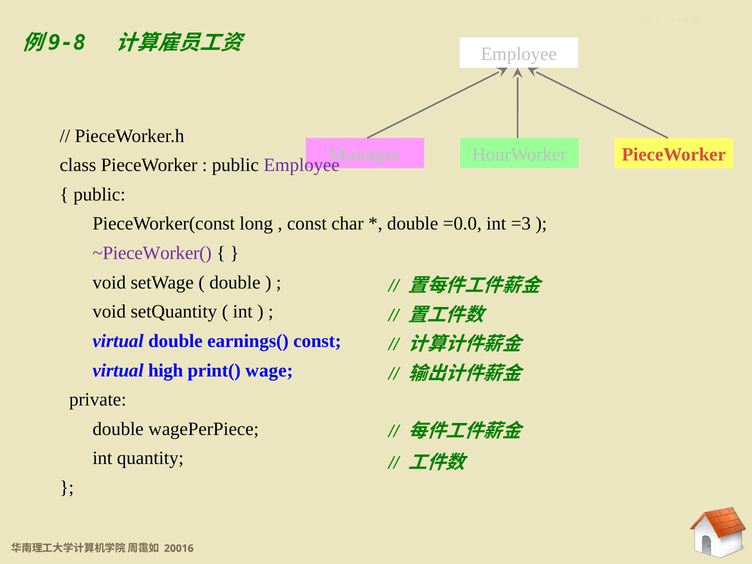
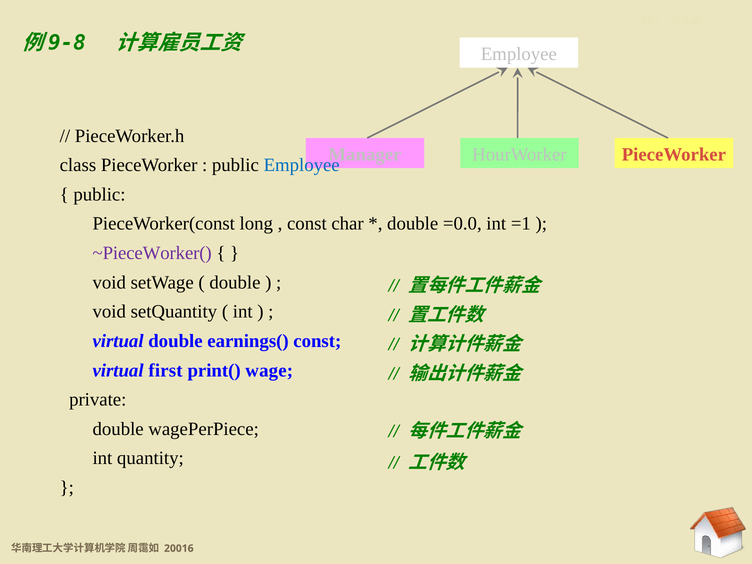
Employee at (302, 165) colour: purple -> blue
=3: =3 -> =1
high: high -> first
